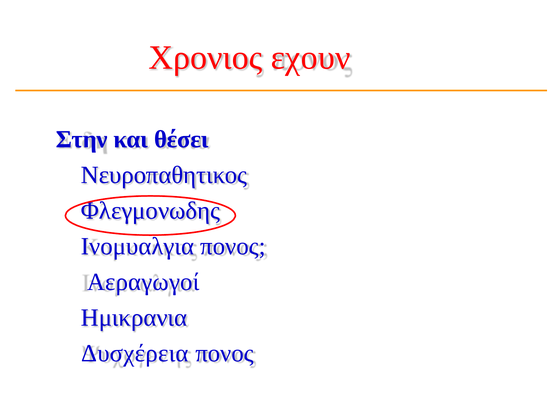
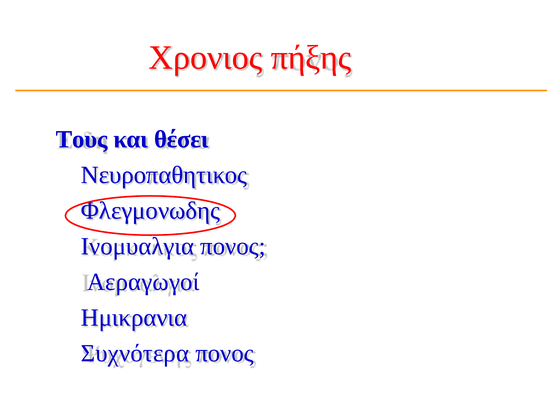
εχουν: εχουν -> πήξης
Στην: Στην -> Τους
Δυσχέρεια: Δυσχέρεια -> Συχνότερα
